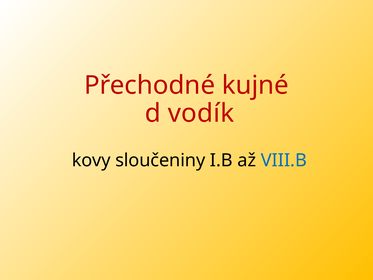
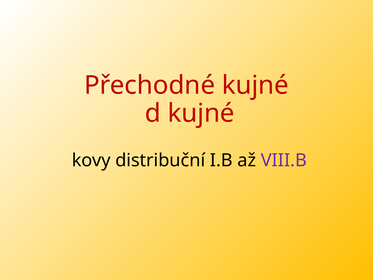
d vodík: vodík -> kujné
sloučeniny: sloučeniny -> distribuční
VIII.B colour: blue -> purple
